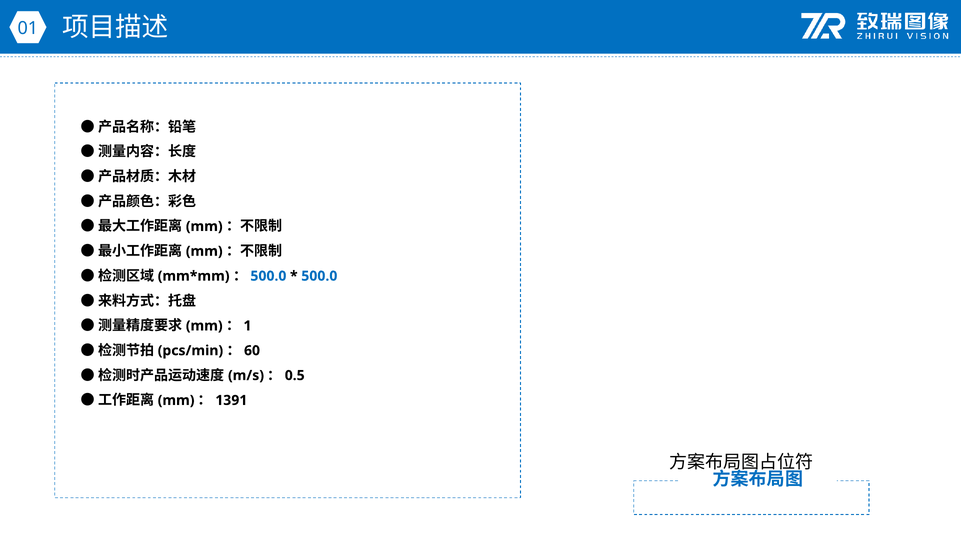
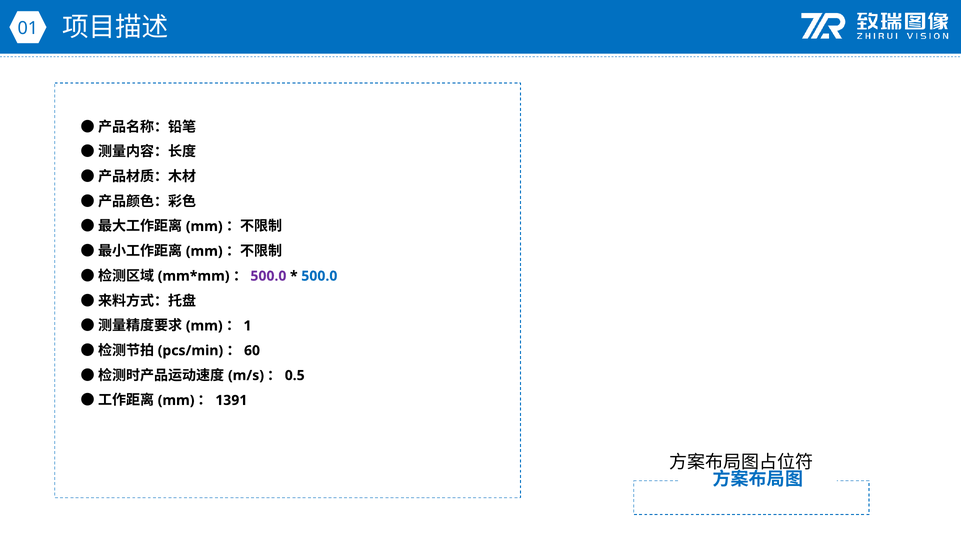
500.0 at (268, 276) colour: blue -> purple
